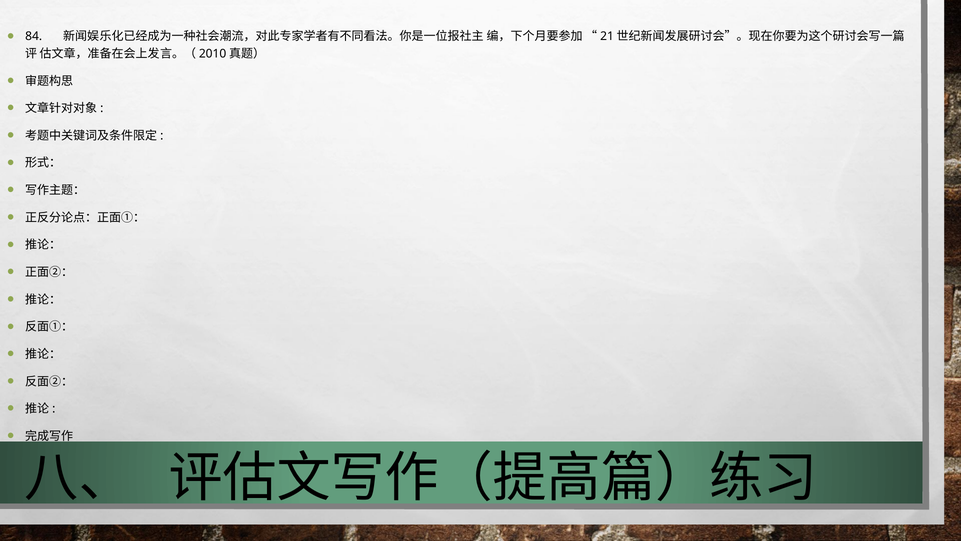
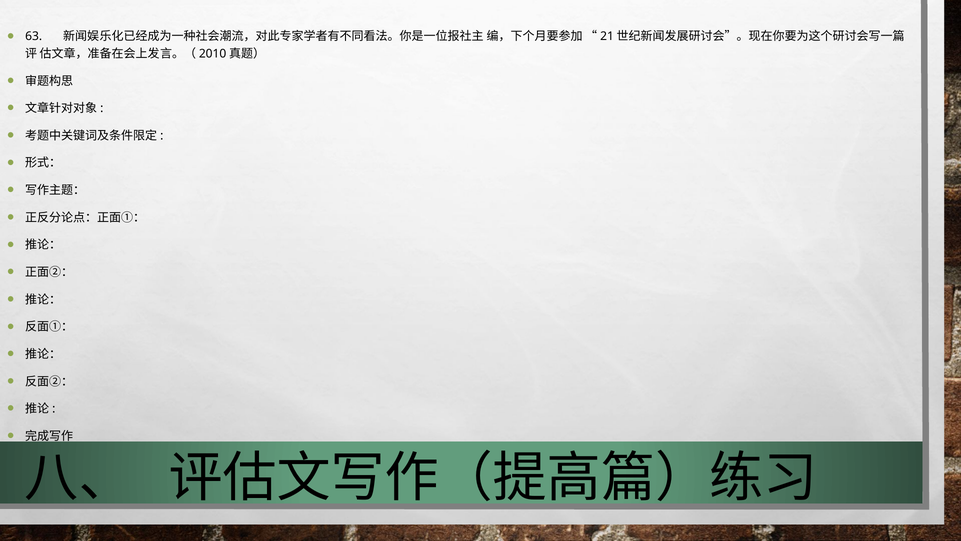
84: 84 -> 63
